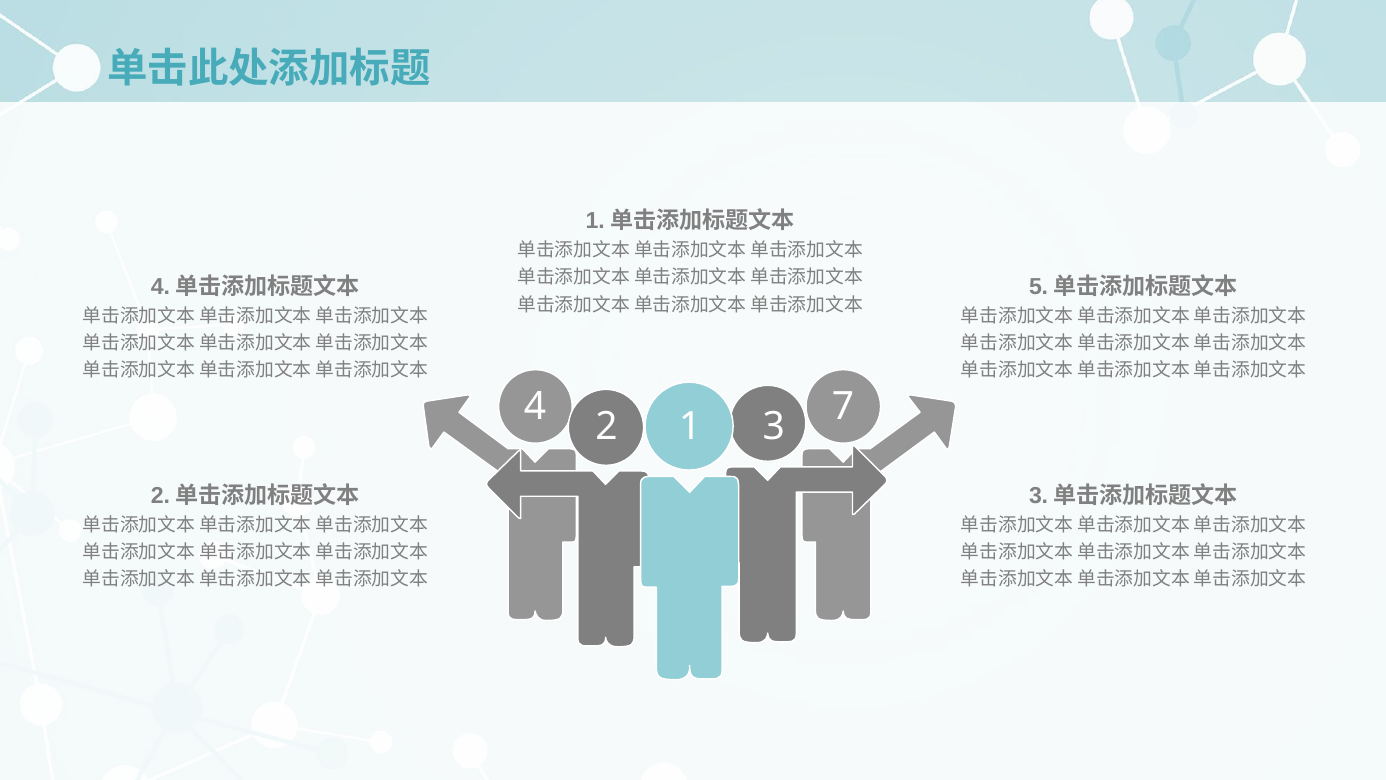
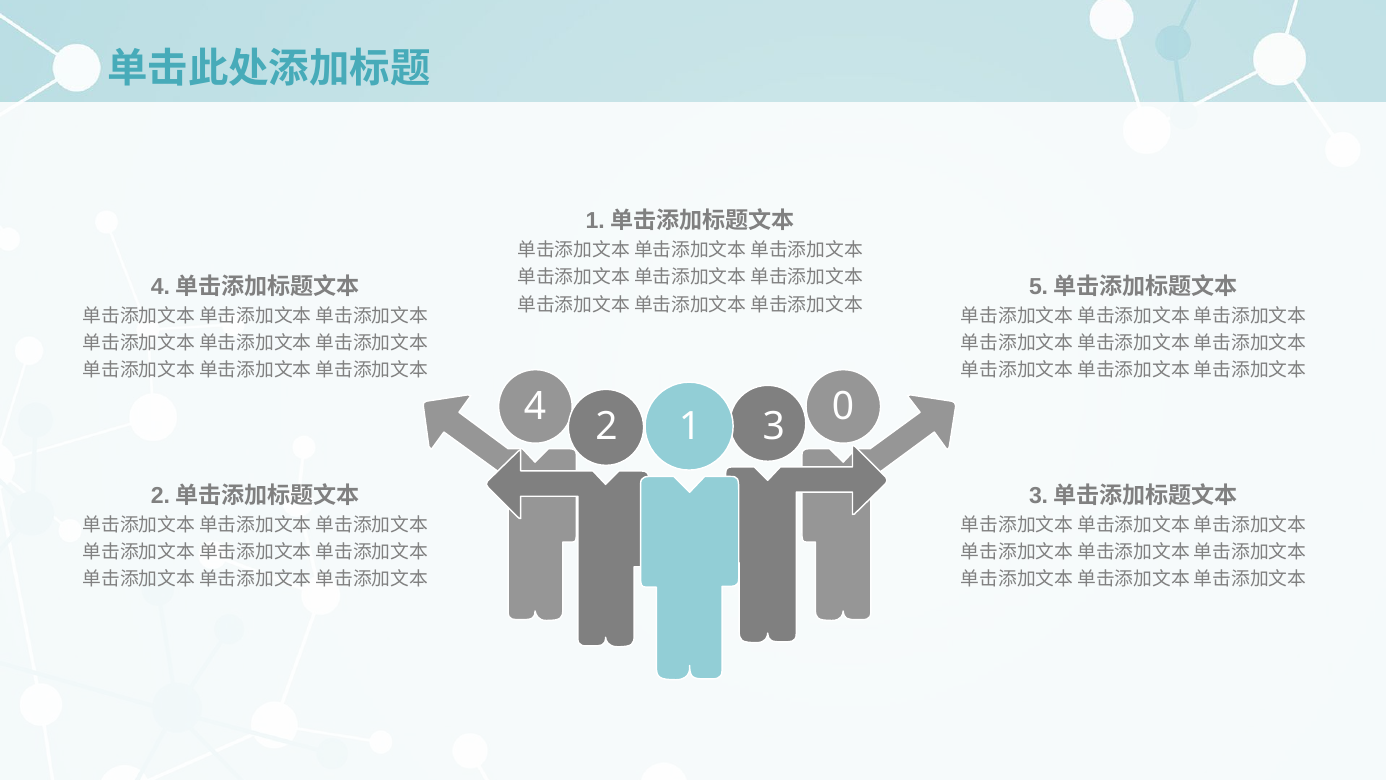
7: 7 -> 0
